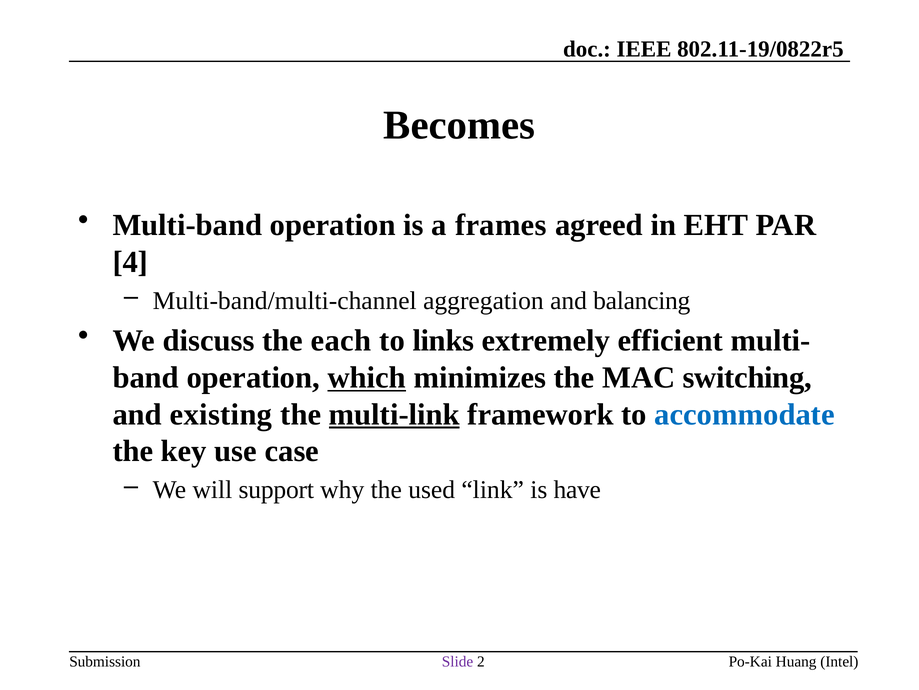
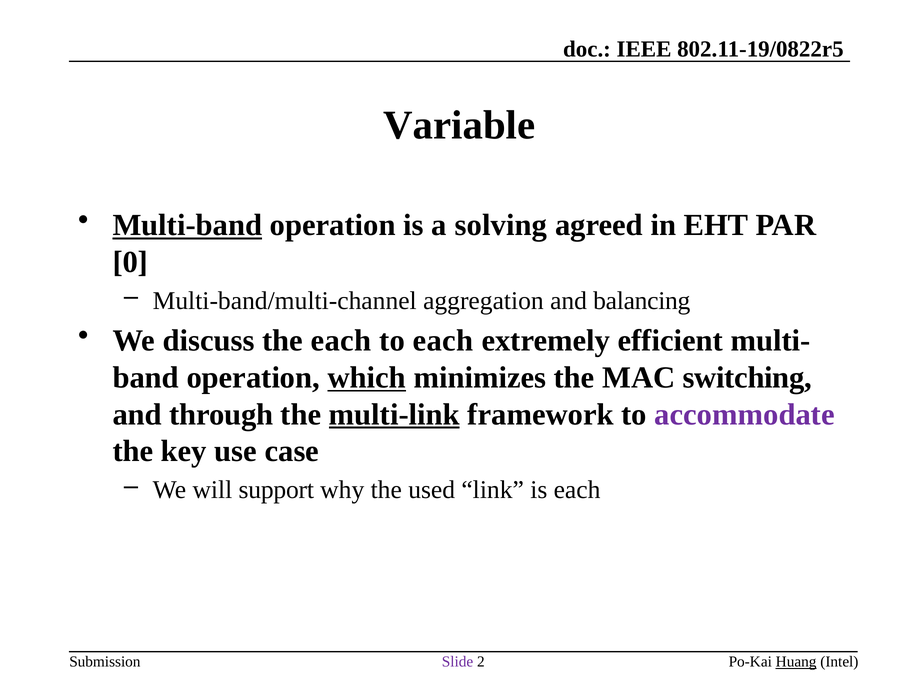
Becomes: Becomes -> Variable
Multi-band underline: none -> present
frames: frames -> solving
4: 4 -> 0
to links: links -> each
existing: existing -> through
accommodate colour: blue -> purple
is have: have -> each
Huang underline: none -> present
